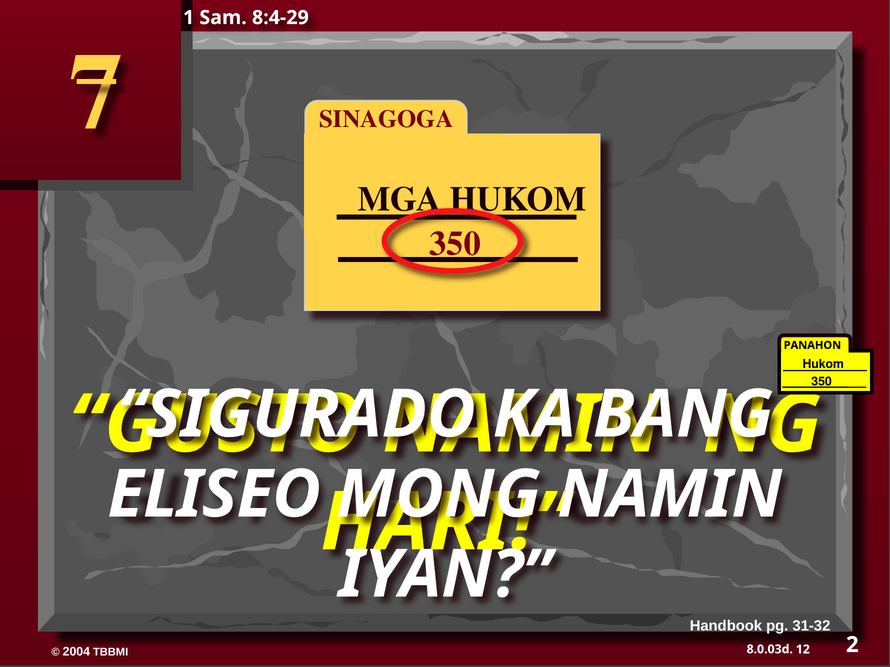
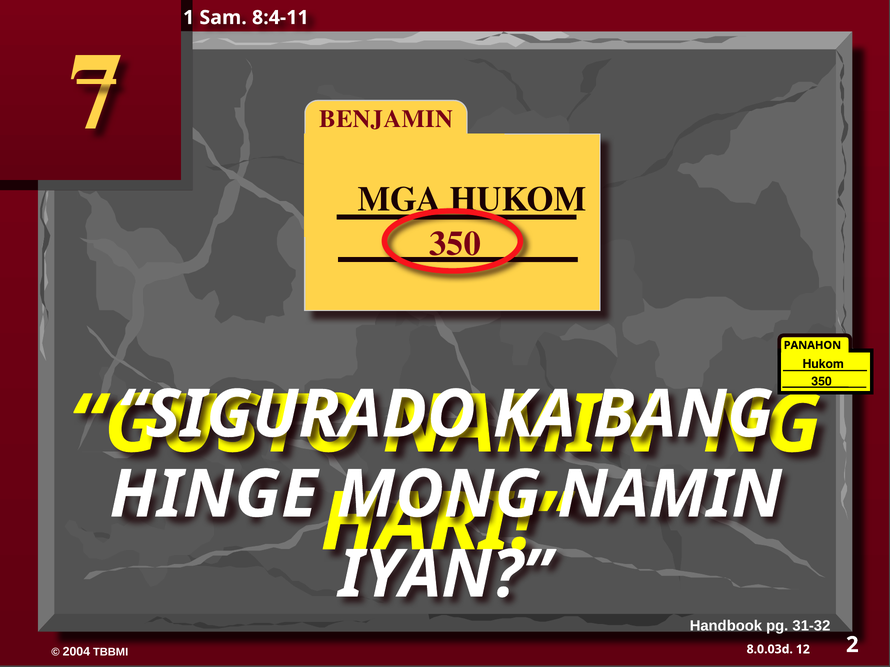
8:4-29: 8:4-29 -> 8:4-11
SINAGOGA: SINAGOGA -> BENJAMIN
ELISEO: ELISEO -> HINGE
